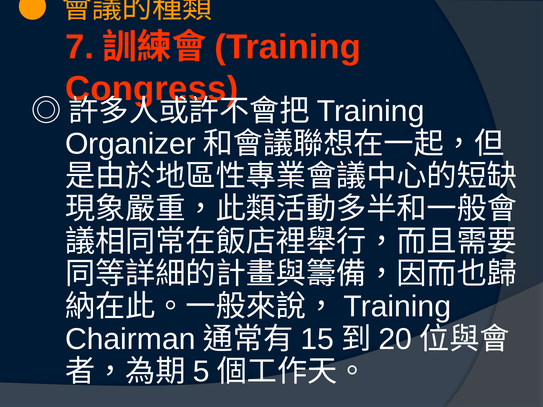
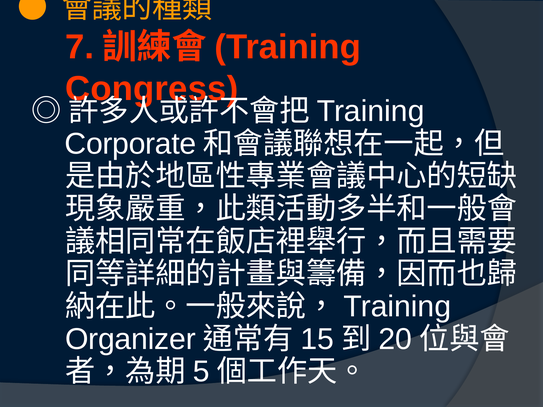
Organizer: Organizer -> Corporate
Chairman: Chairman -> Organizer
